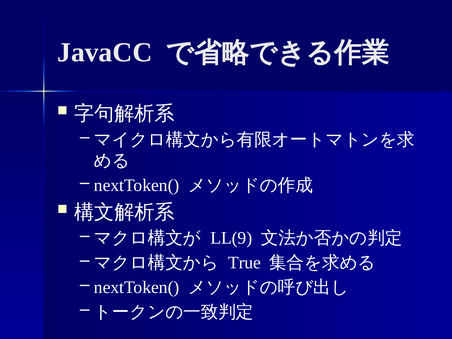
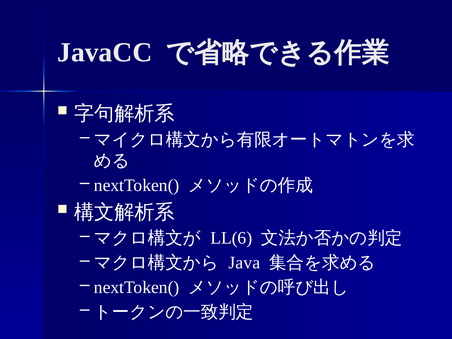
LL(9: LL(9 -> LL(6
True: True -> Java
